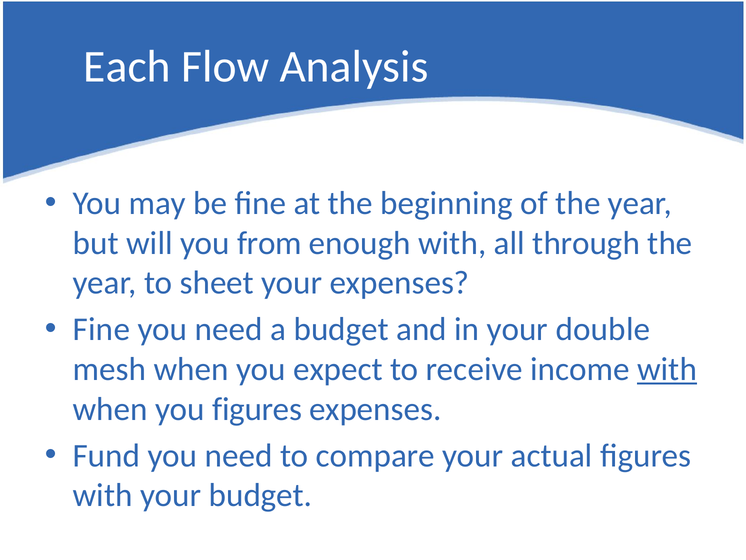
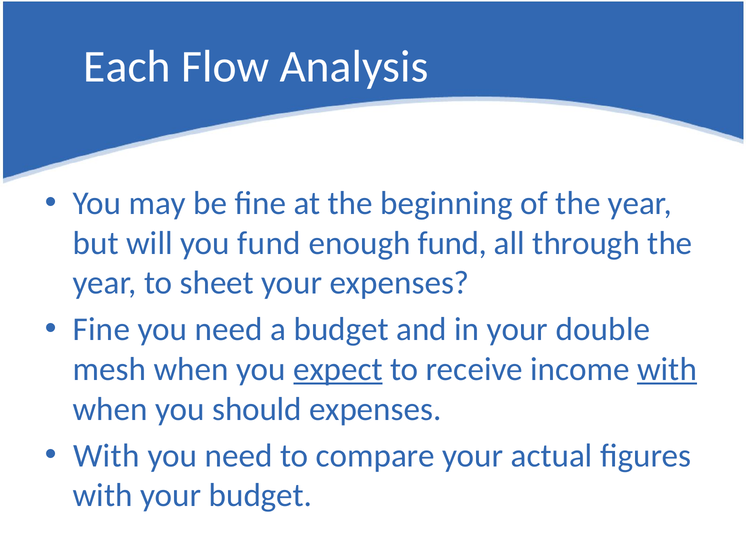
you from: from -> fund
enough with: with -> fund
expect underline: none -> present
you figures: figures -> should
Fund at (106, 455): Fund -> With
